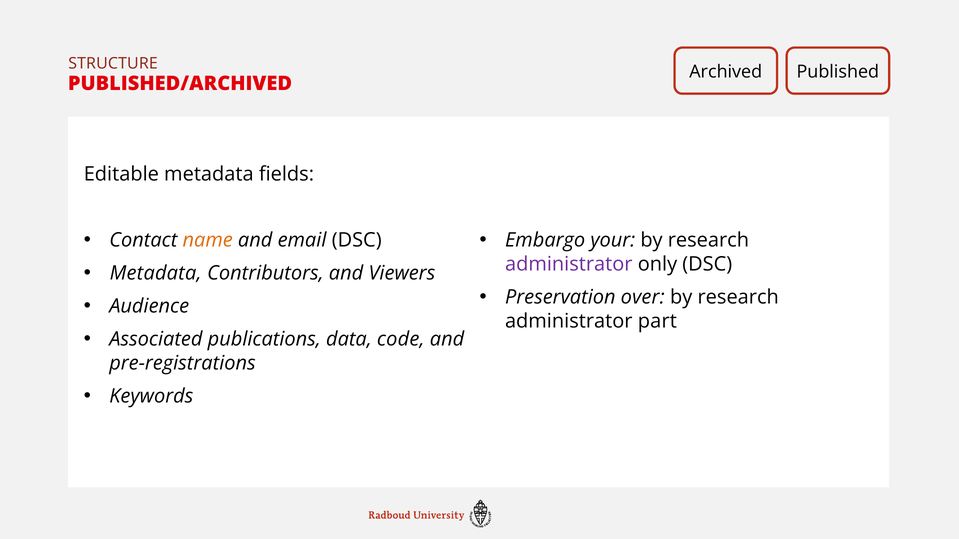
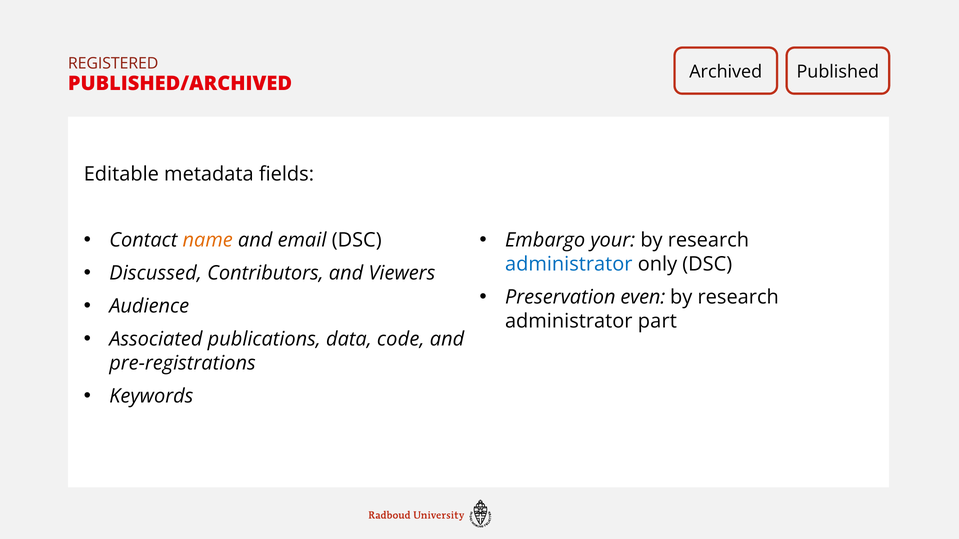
STRUCTURE: STRUCTURE -> REGISTERED
administrator at (569, 265) colour: purple -> blue
Metadata at (156, 274): Metadata -> Discussed
over: over -> even
